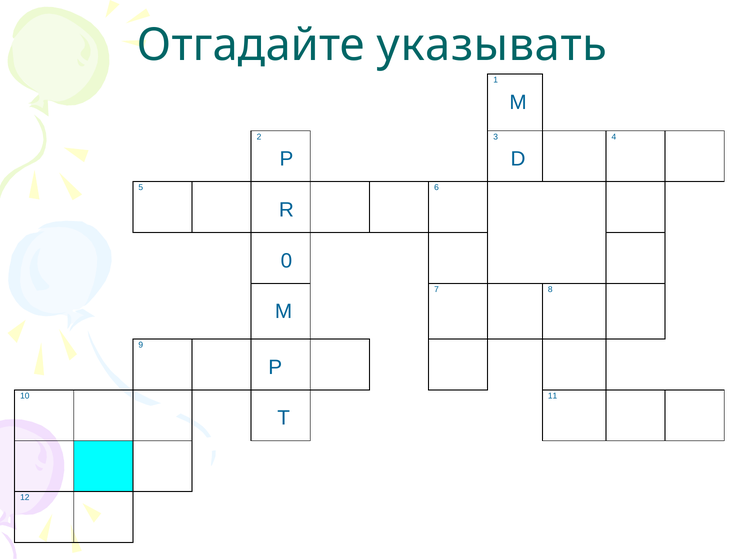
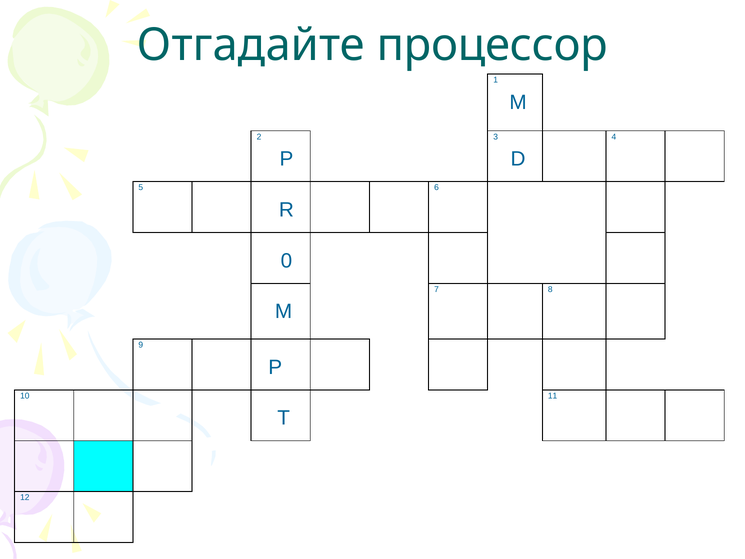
указывать: указывать -> процессор
